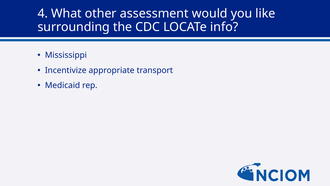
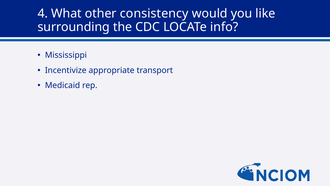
assessment: assessment -> consistency
